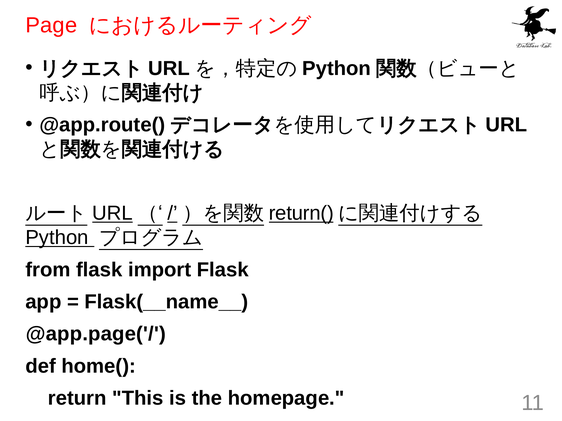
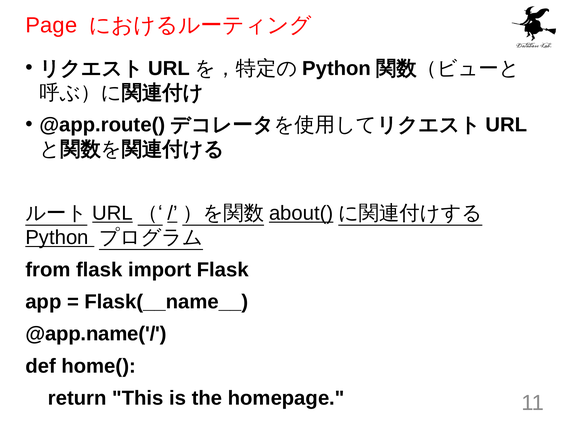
return(: return( -> about(
@app.page('/: @app.page('/ -> @app.name('/
